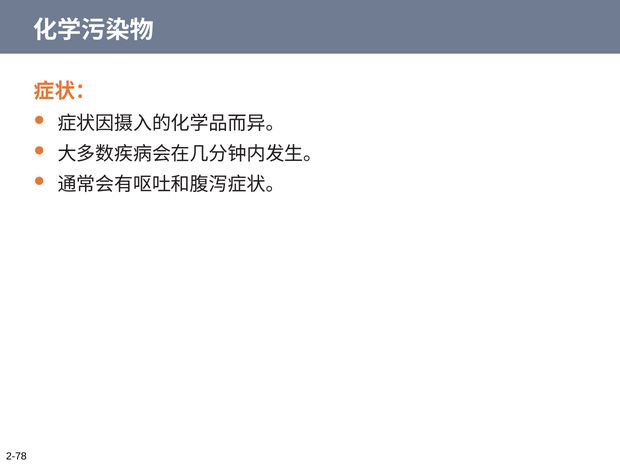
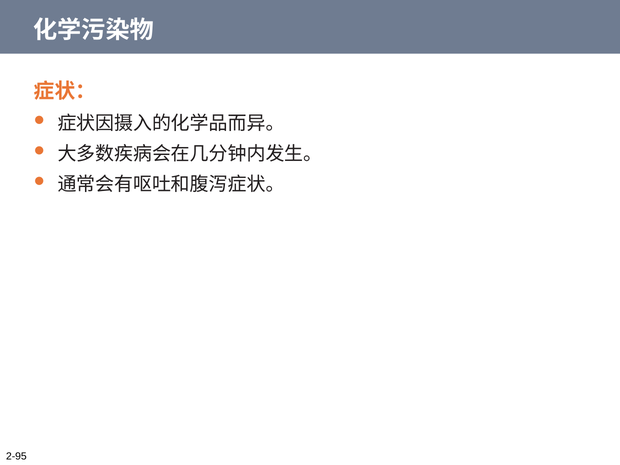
2-78: 2-78 -> 2-95
